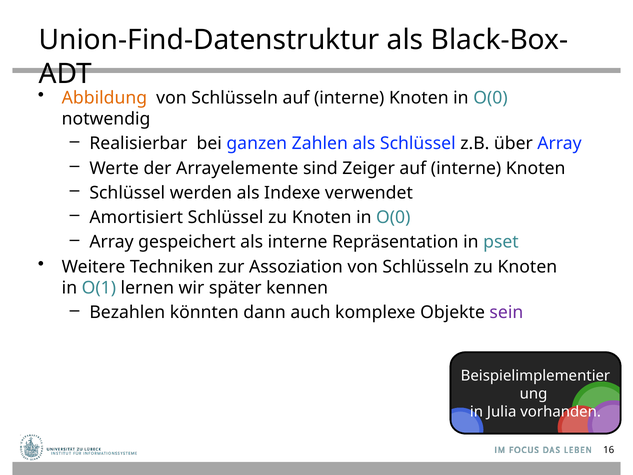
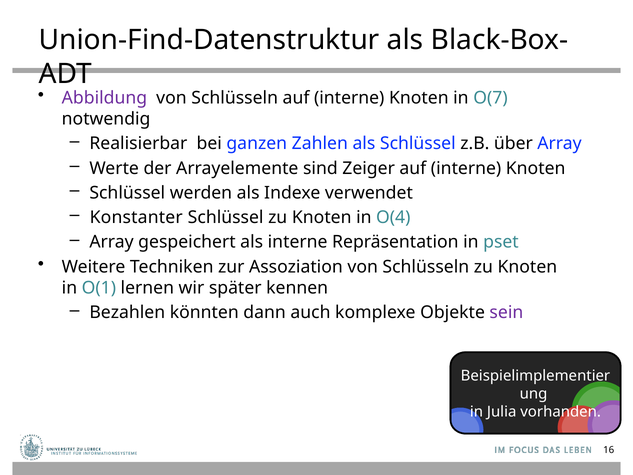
Abbildung colour: orange -> purple
interne Knoten in O(0: O(0 -> O(7
Amortisiert: Amortisiert -> Konstanter
zu Knoten in O(0: O(0 -> O(4
